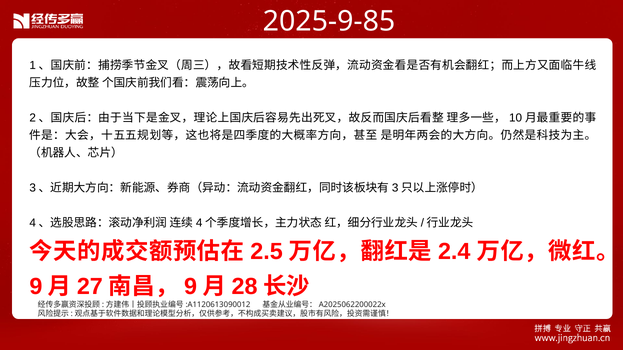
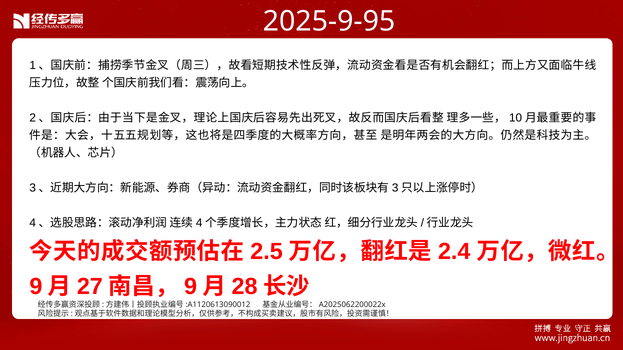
2025-9-85: 2025-9-85 -> 2025-9-95
